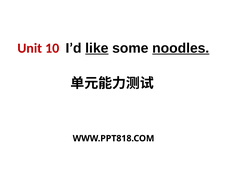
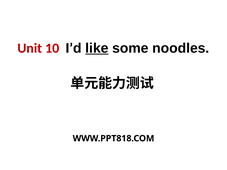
noodles underline: present -> none
